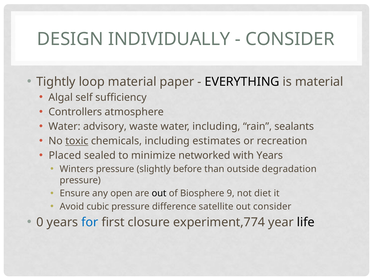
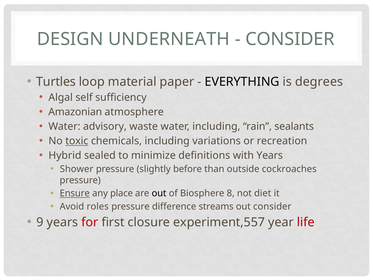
INDIVIDUALLY: INDIVIDUALLY -> UNDERNEATH
Tightly: Tightly -> Turtles
is material: material -> degrees
Controllers: Controllers -> Amazonian
estimates: estimates -> variations
Placed: Placed -> Hybrid
networked: networked -> definitions
Winters: Winters -> Shower
degradation: degradation -> cockroaches
Ensure underline: none -> present
open: open -> place
9: 9 -> 8
cubic: cubic -> roles
satellite: satellite -> streams
0: 0 -> 9
for colour: blue -> red
experiment,774: experiment,774 -> experiment,557
life colour: black -> red
